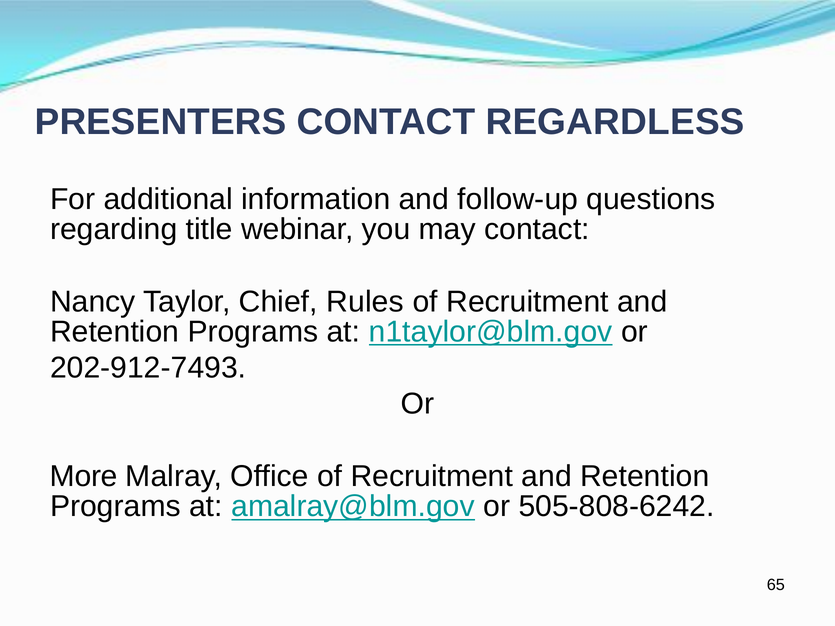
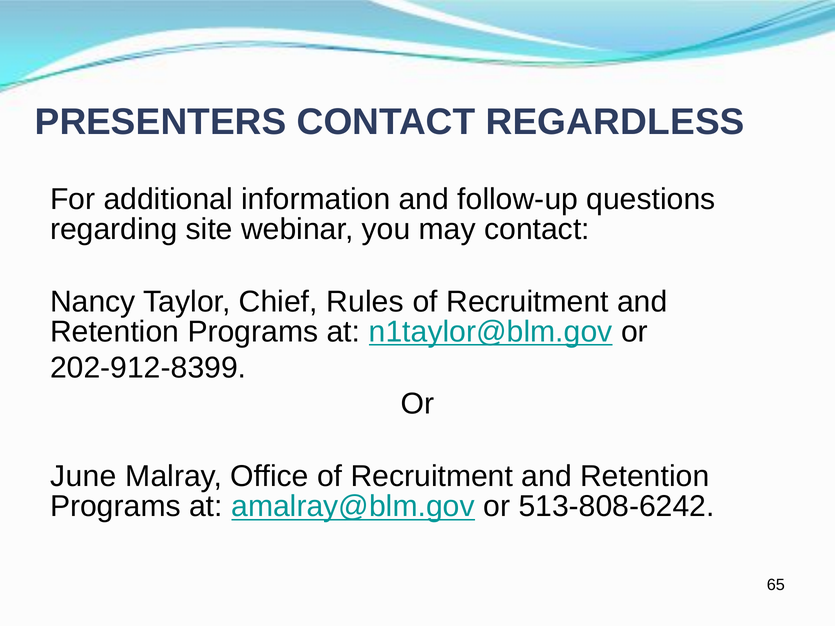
title: title -> site
202-912-7493: 202-912-7493 -> 202-912-8399
More: More -> June
505-808-6242: 505-808-6242 -> 513-808-6242
